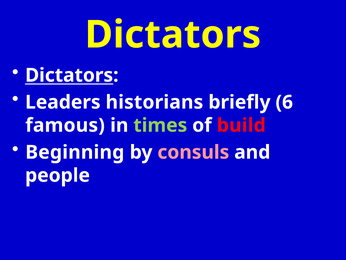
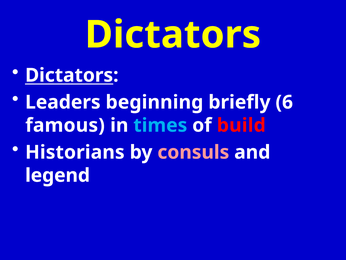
historians: historians -> beginning
times colour: light green -> light blue
Beginning: Beginning -> Historians
people: people -> legend
